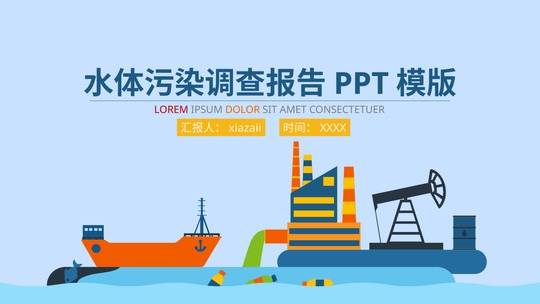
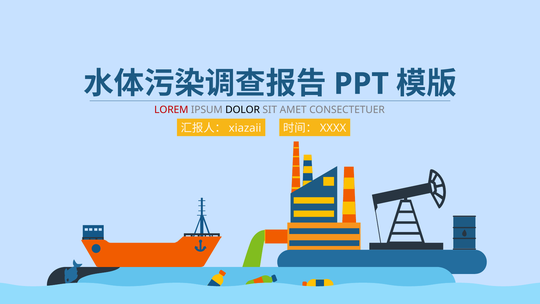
DOLOR colour: orange -> black
